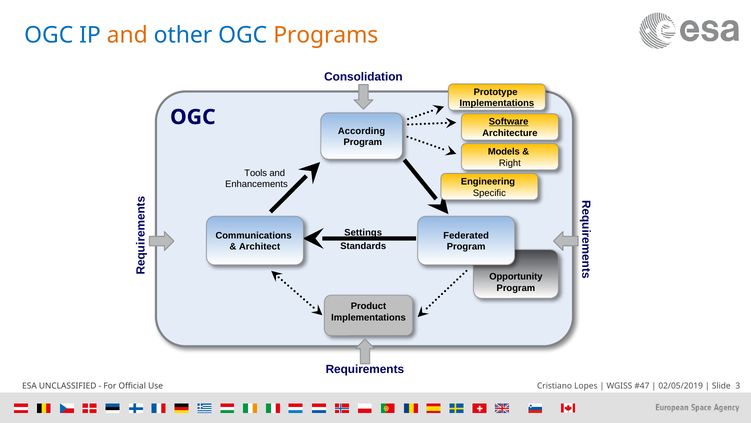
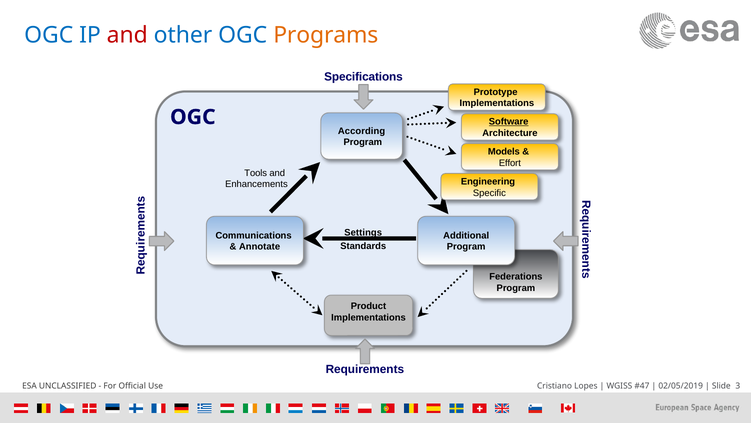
and at (127, 35) colour: orange -> red
Consolidation: Consolidation -> Specifications
Implementations at (497, 103) underline: present -> none
Right: Right -> Effort
Federated: Federated -> Additional
Architect: Architect -> Annotate
Opportunity: Opportunity -> Federations
